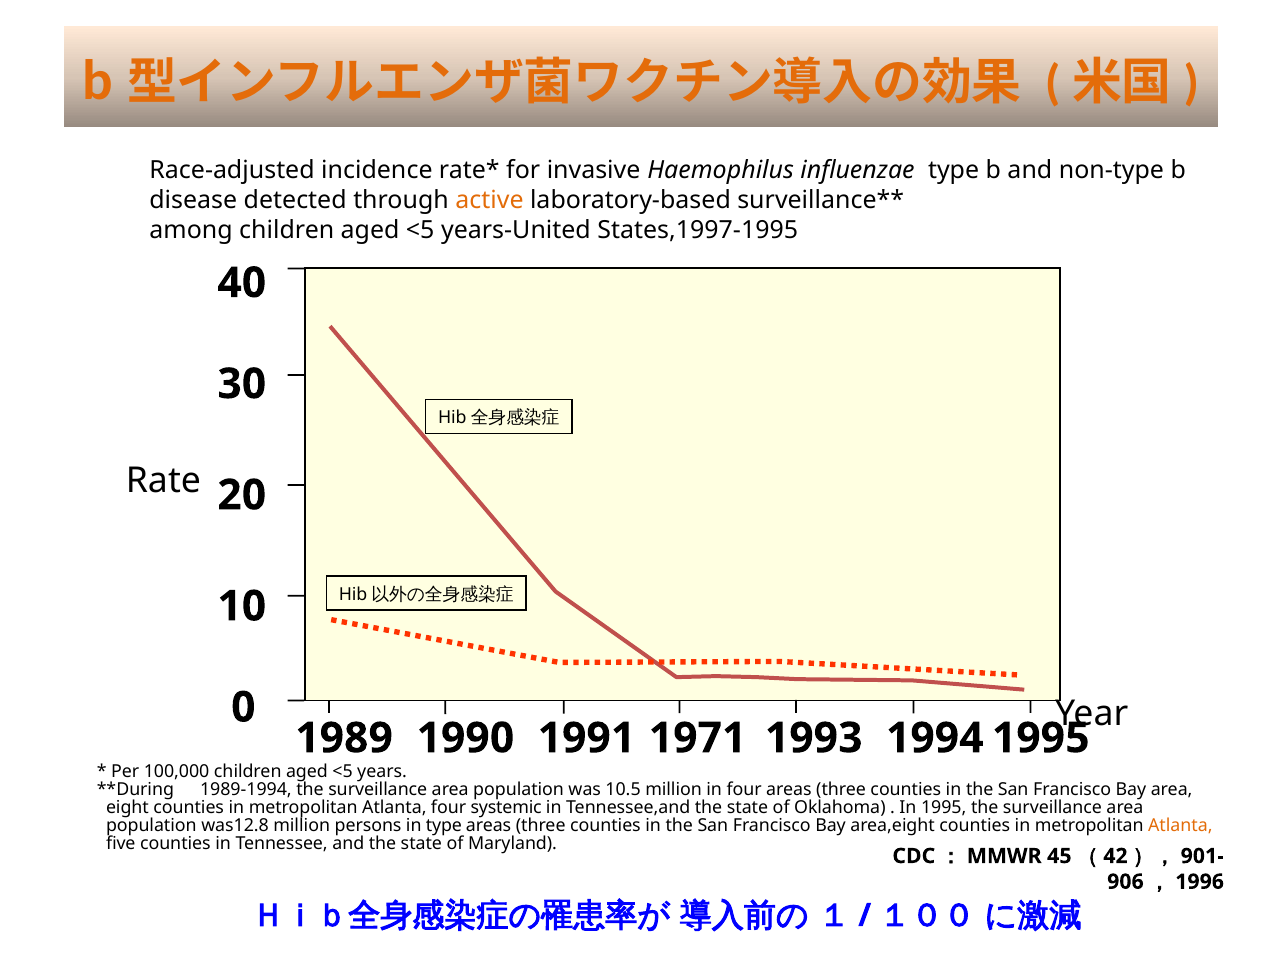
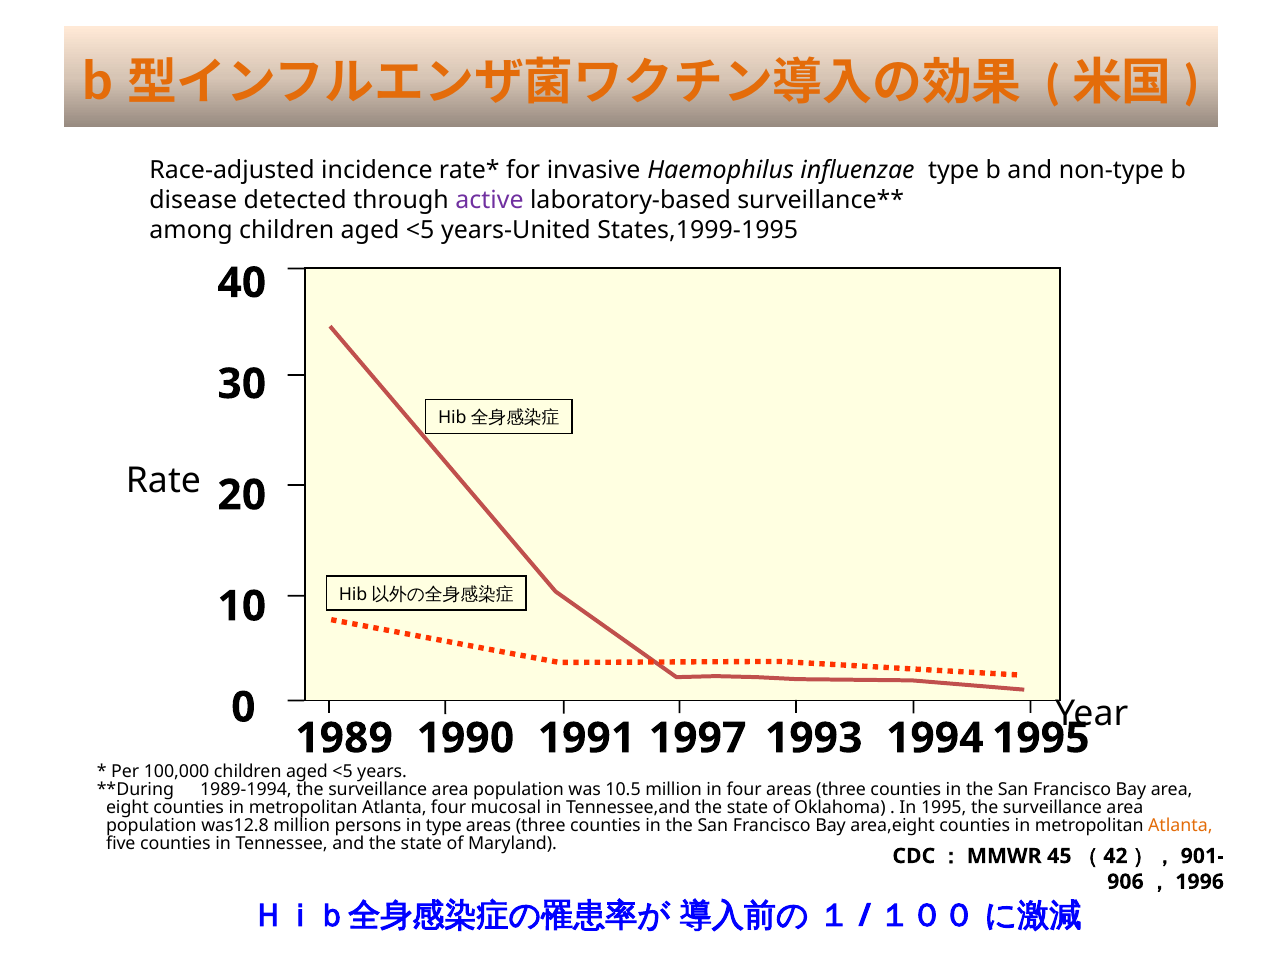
active colour: orange -> purple
States,1997-1995: States,1997-1995 -> States,1999-1995
1971: 1971 -> 1997
systemic: systemic -> mucosal
